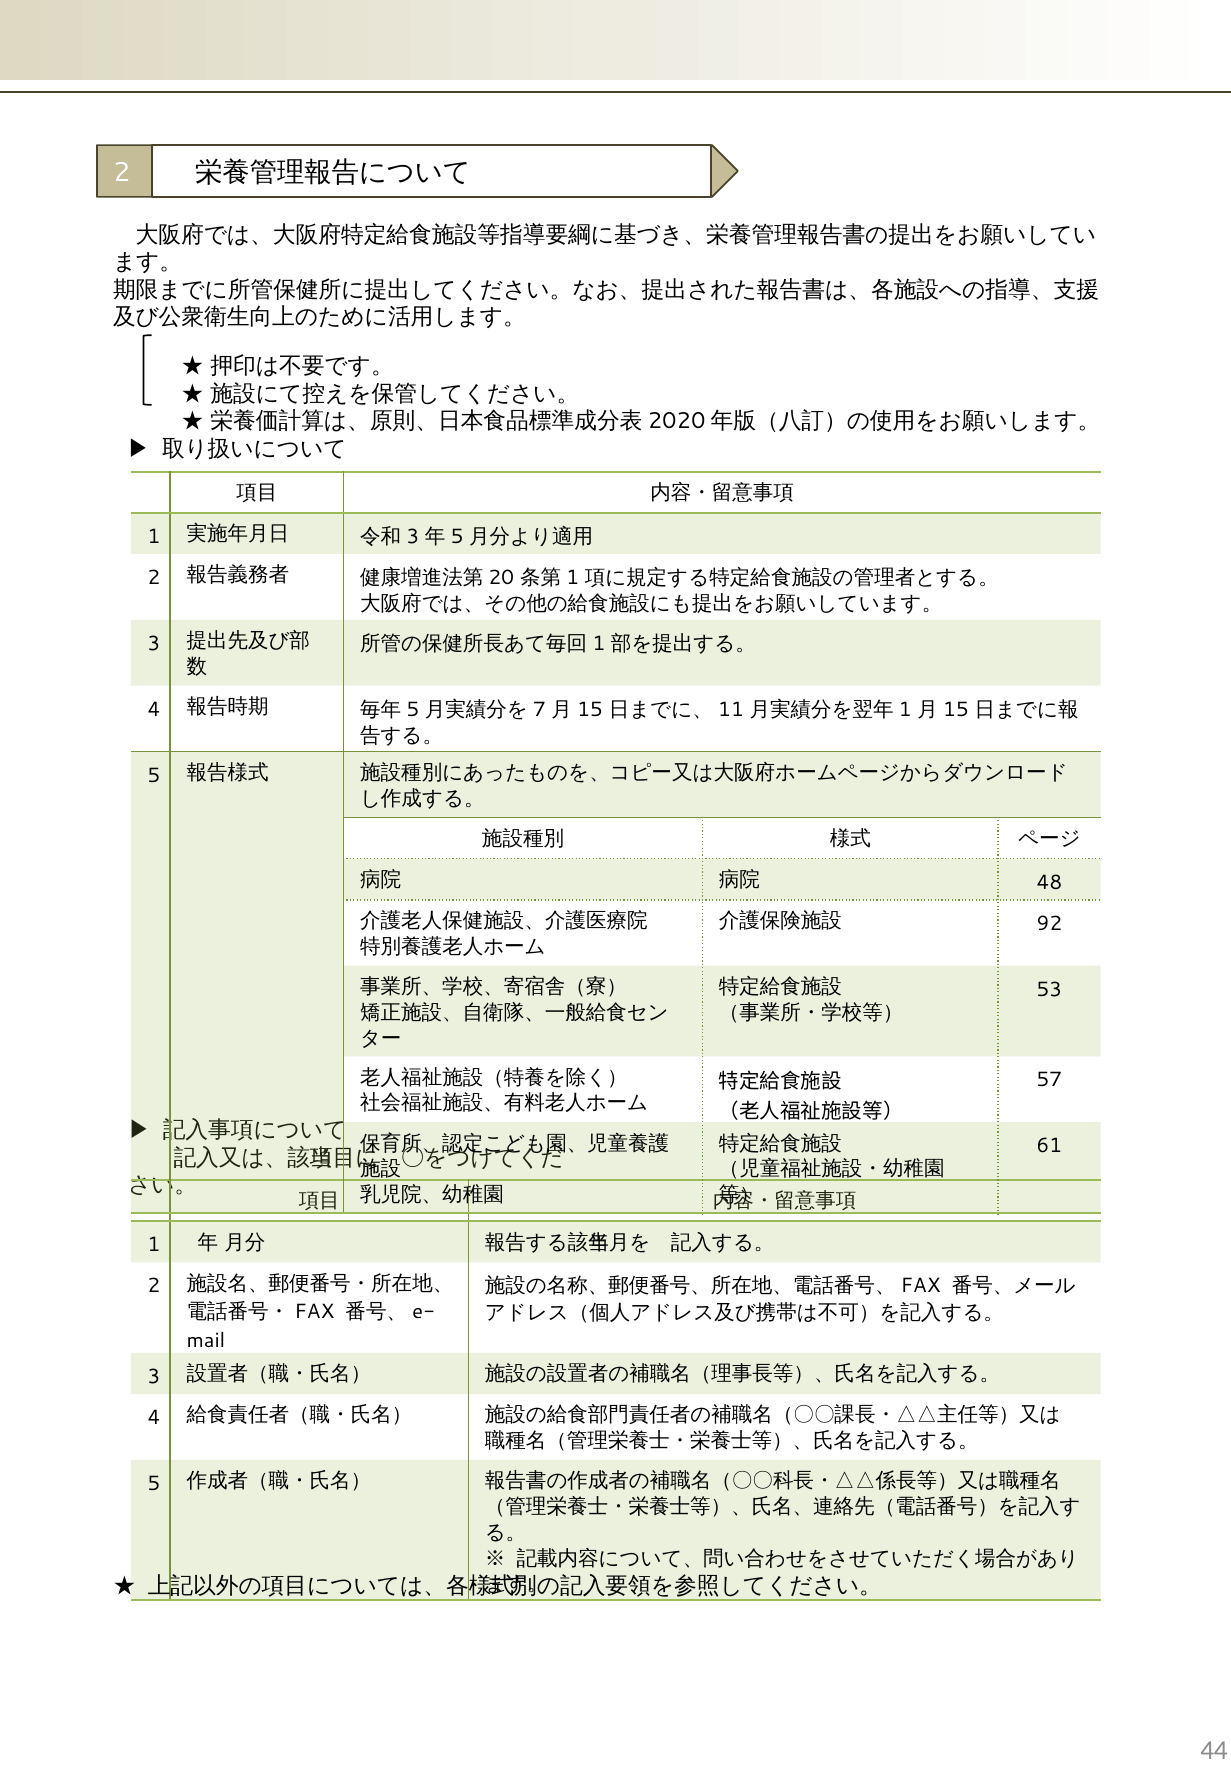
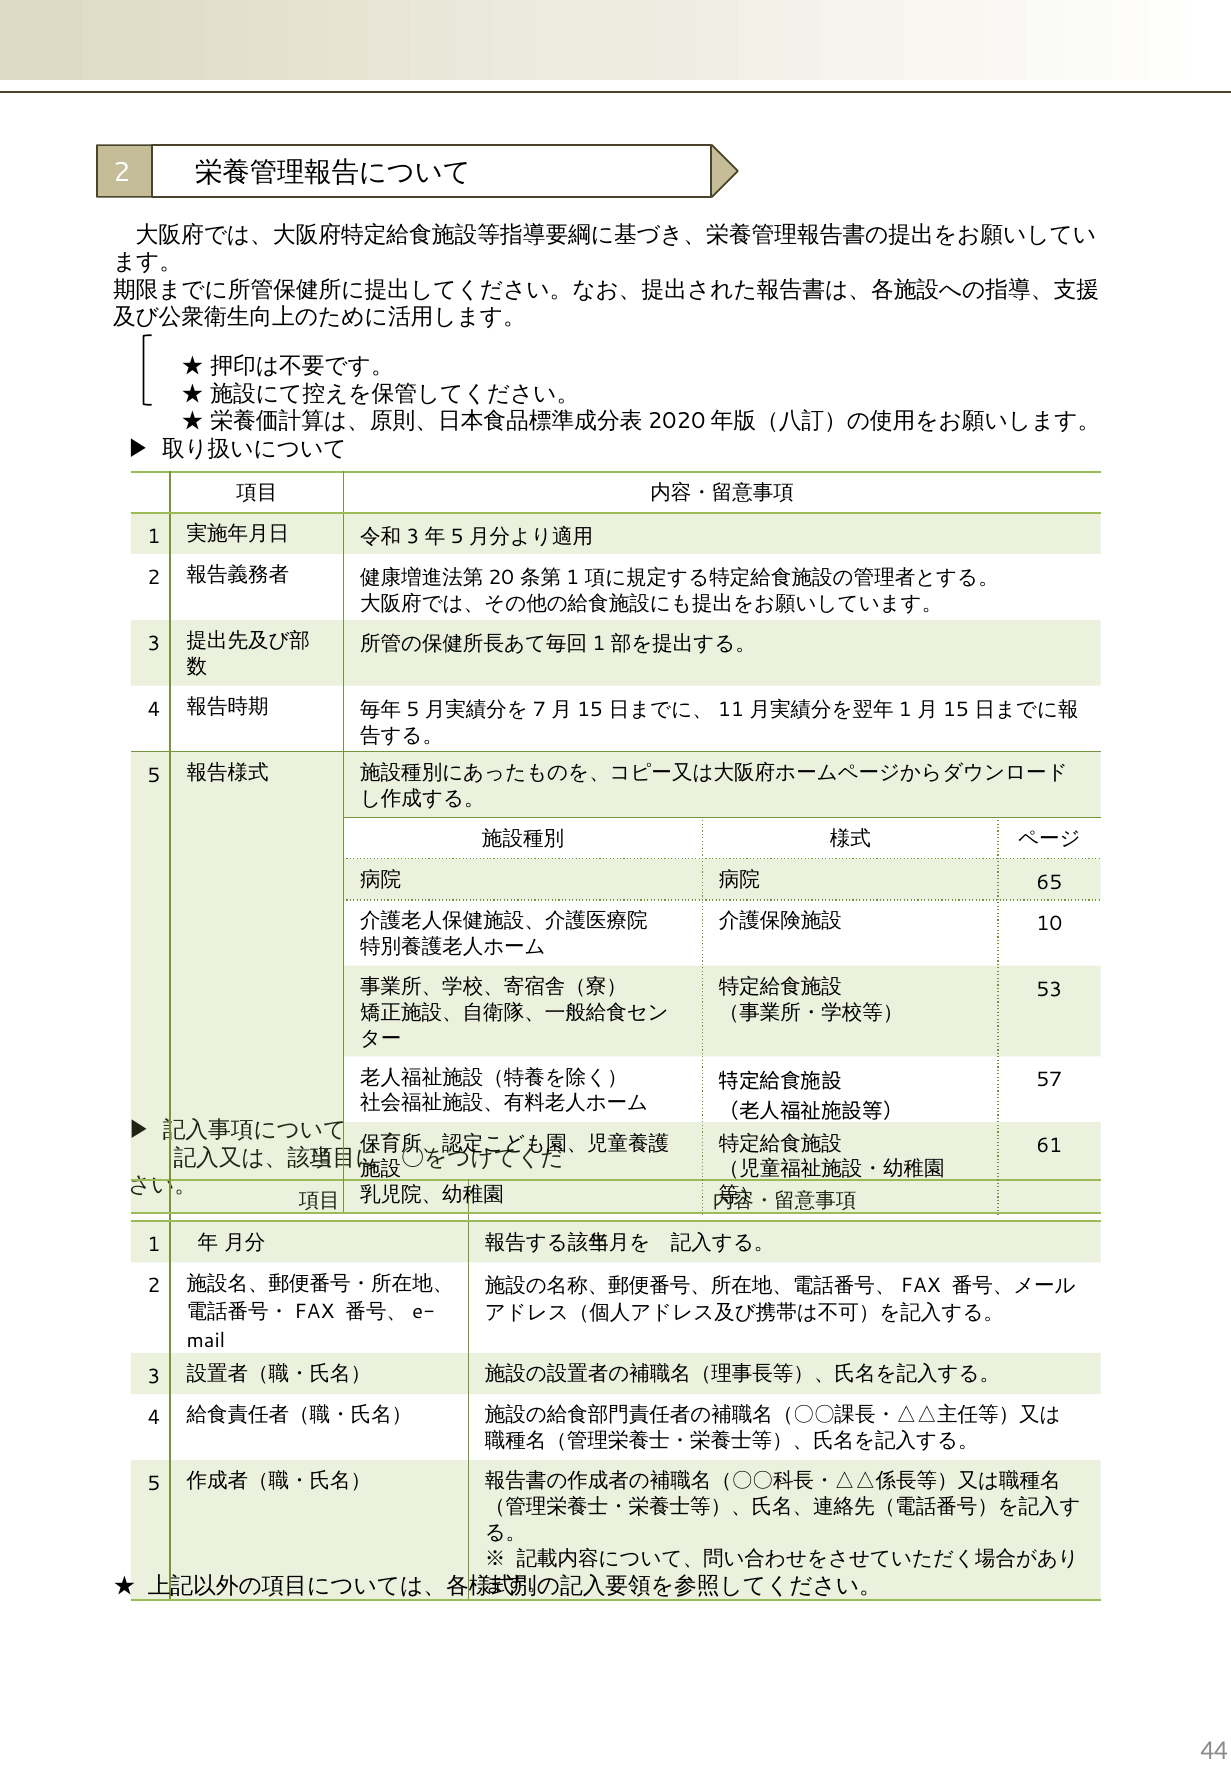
48: 48 -> 65
92: 92 -> 10
